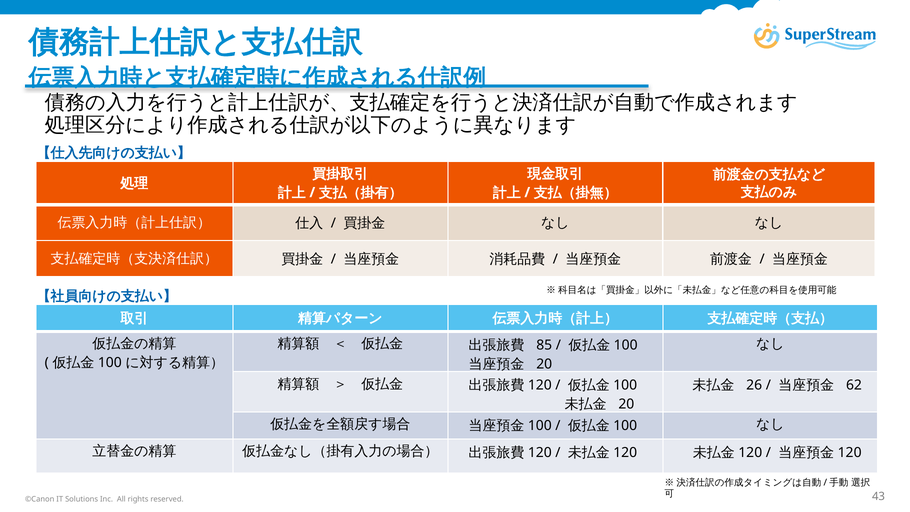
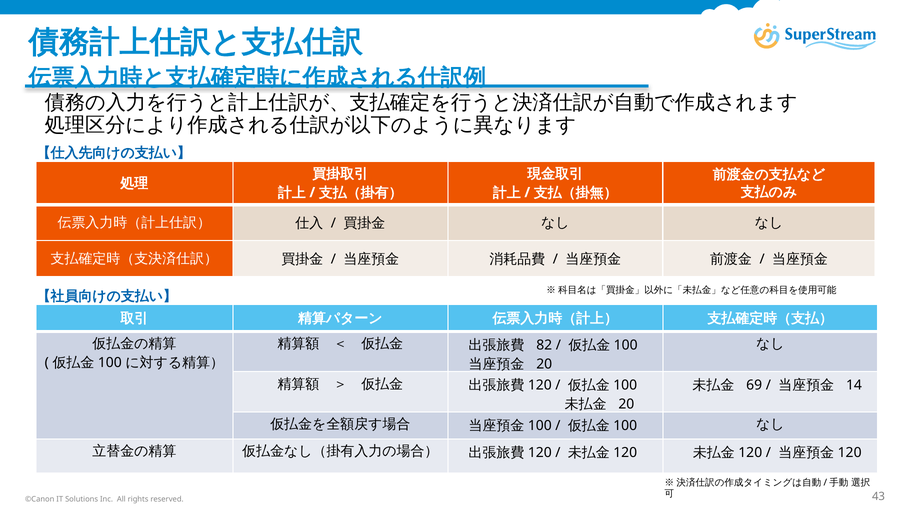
85: 85 -> 82
26: 26 -> 69
62: 62 -> 14
